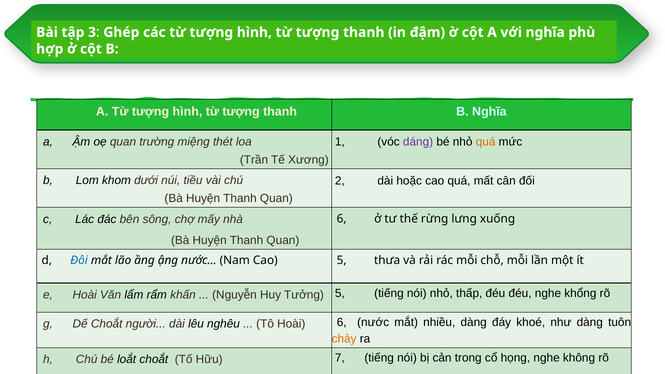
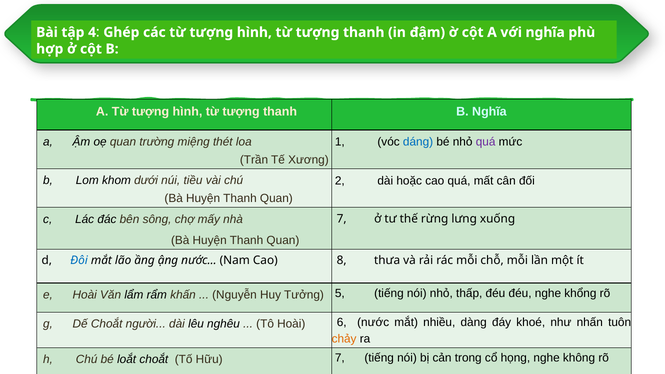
3: 3 -> 4
dáng colour: purple -> blue
quá at (486, 142) colour: orange -> purple
6 at (342, 219): 6 -> 7
5 at (342, 260): 5 -> 8
như dàng: dàng -> nhấn
